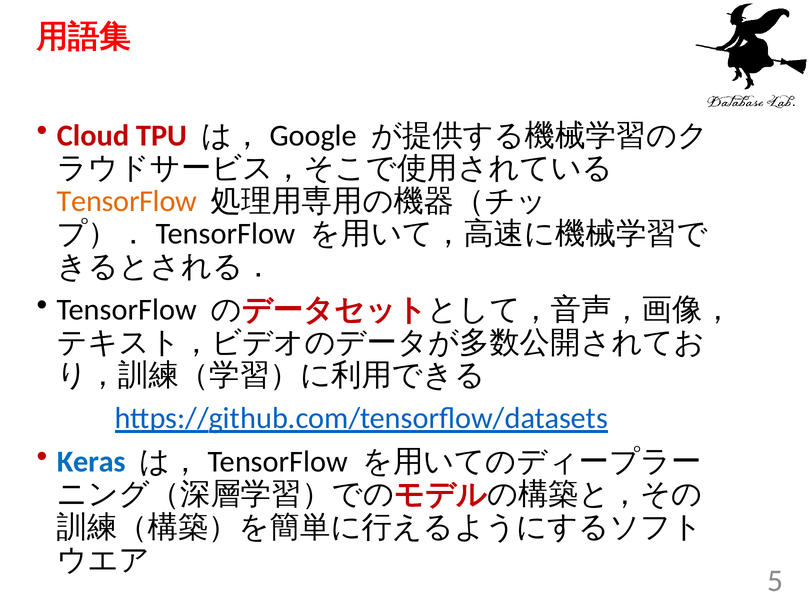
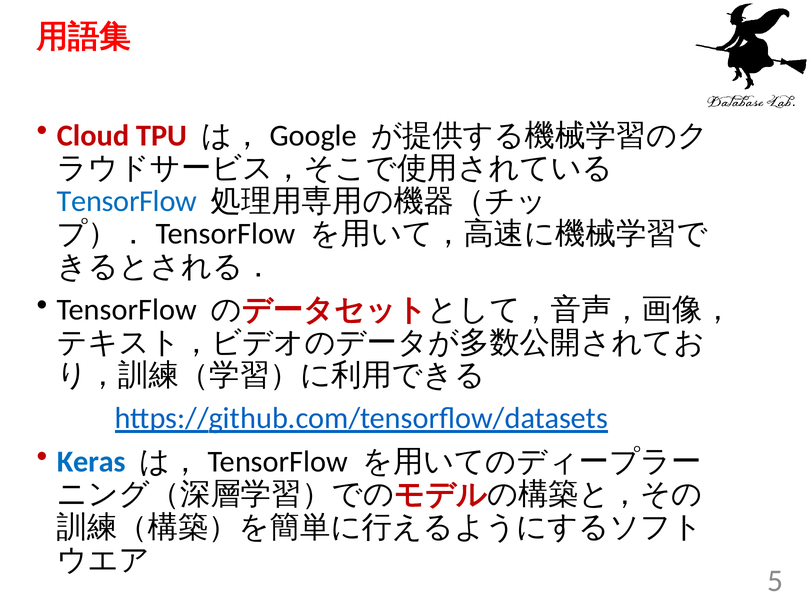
TensorFlow at (127, 201) colour: orange -> blue
